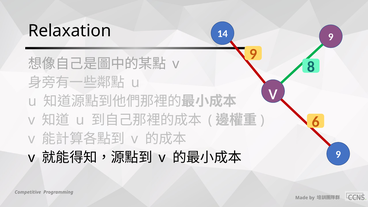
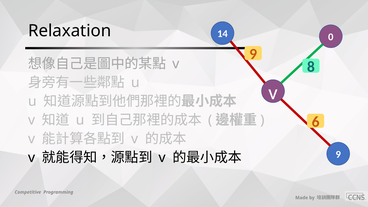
14 9: 9 -> 0
